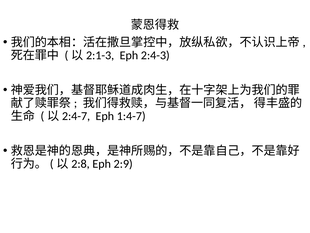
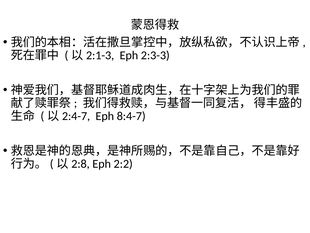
2:4-3: 2:4-3 -> 2:3-3
1:4-7: 1:4-7 -> 8:4-7
2:9: 2:9 -> 2:2
